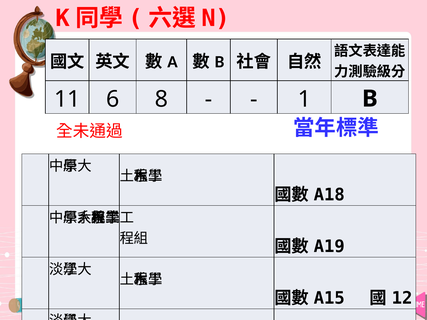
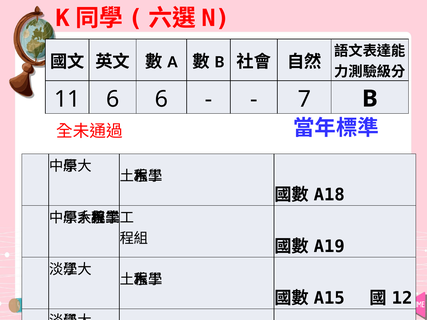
6 8: 8 -> 6
1: 1 -> 7
